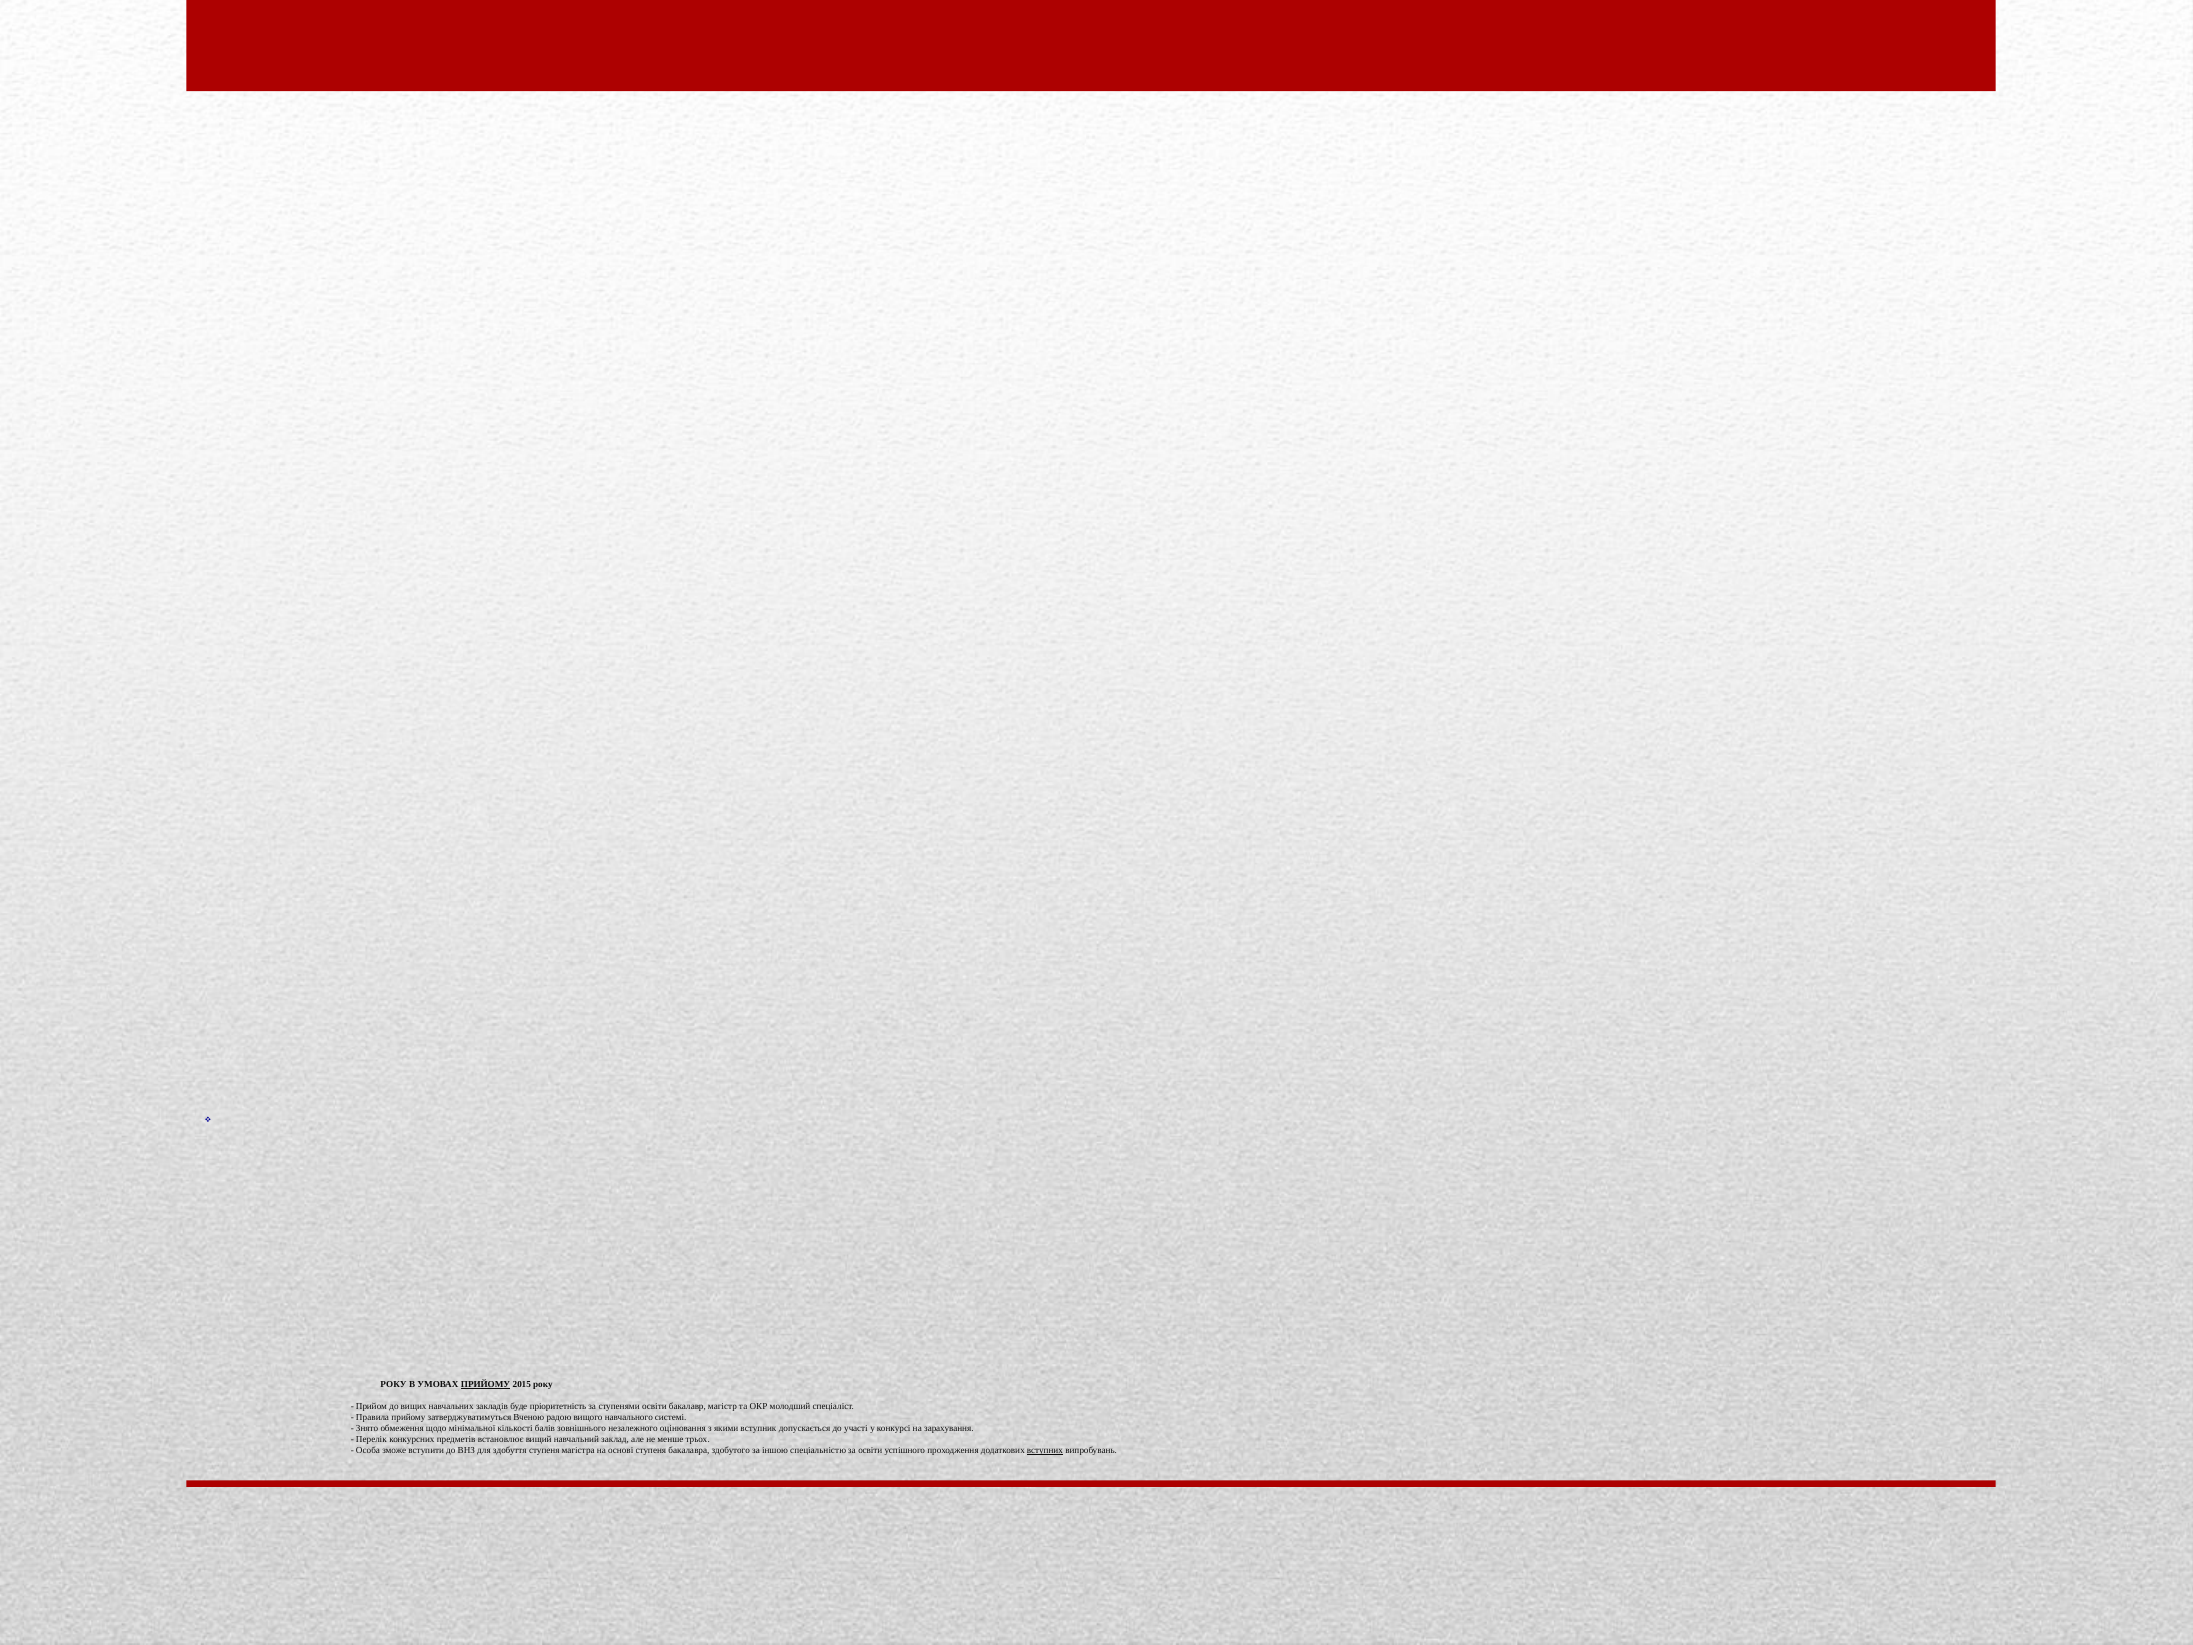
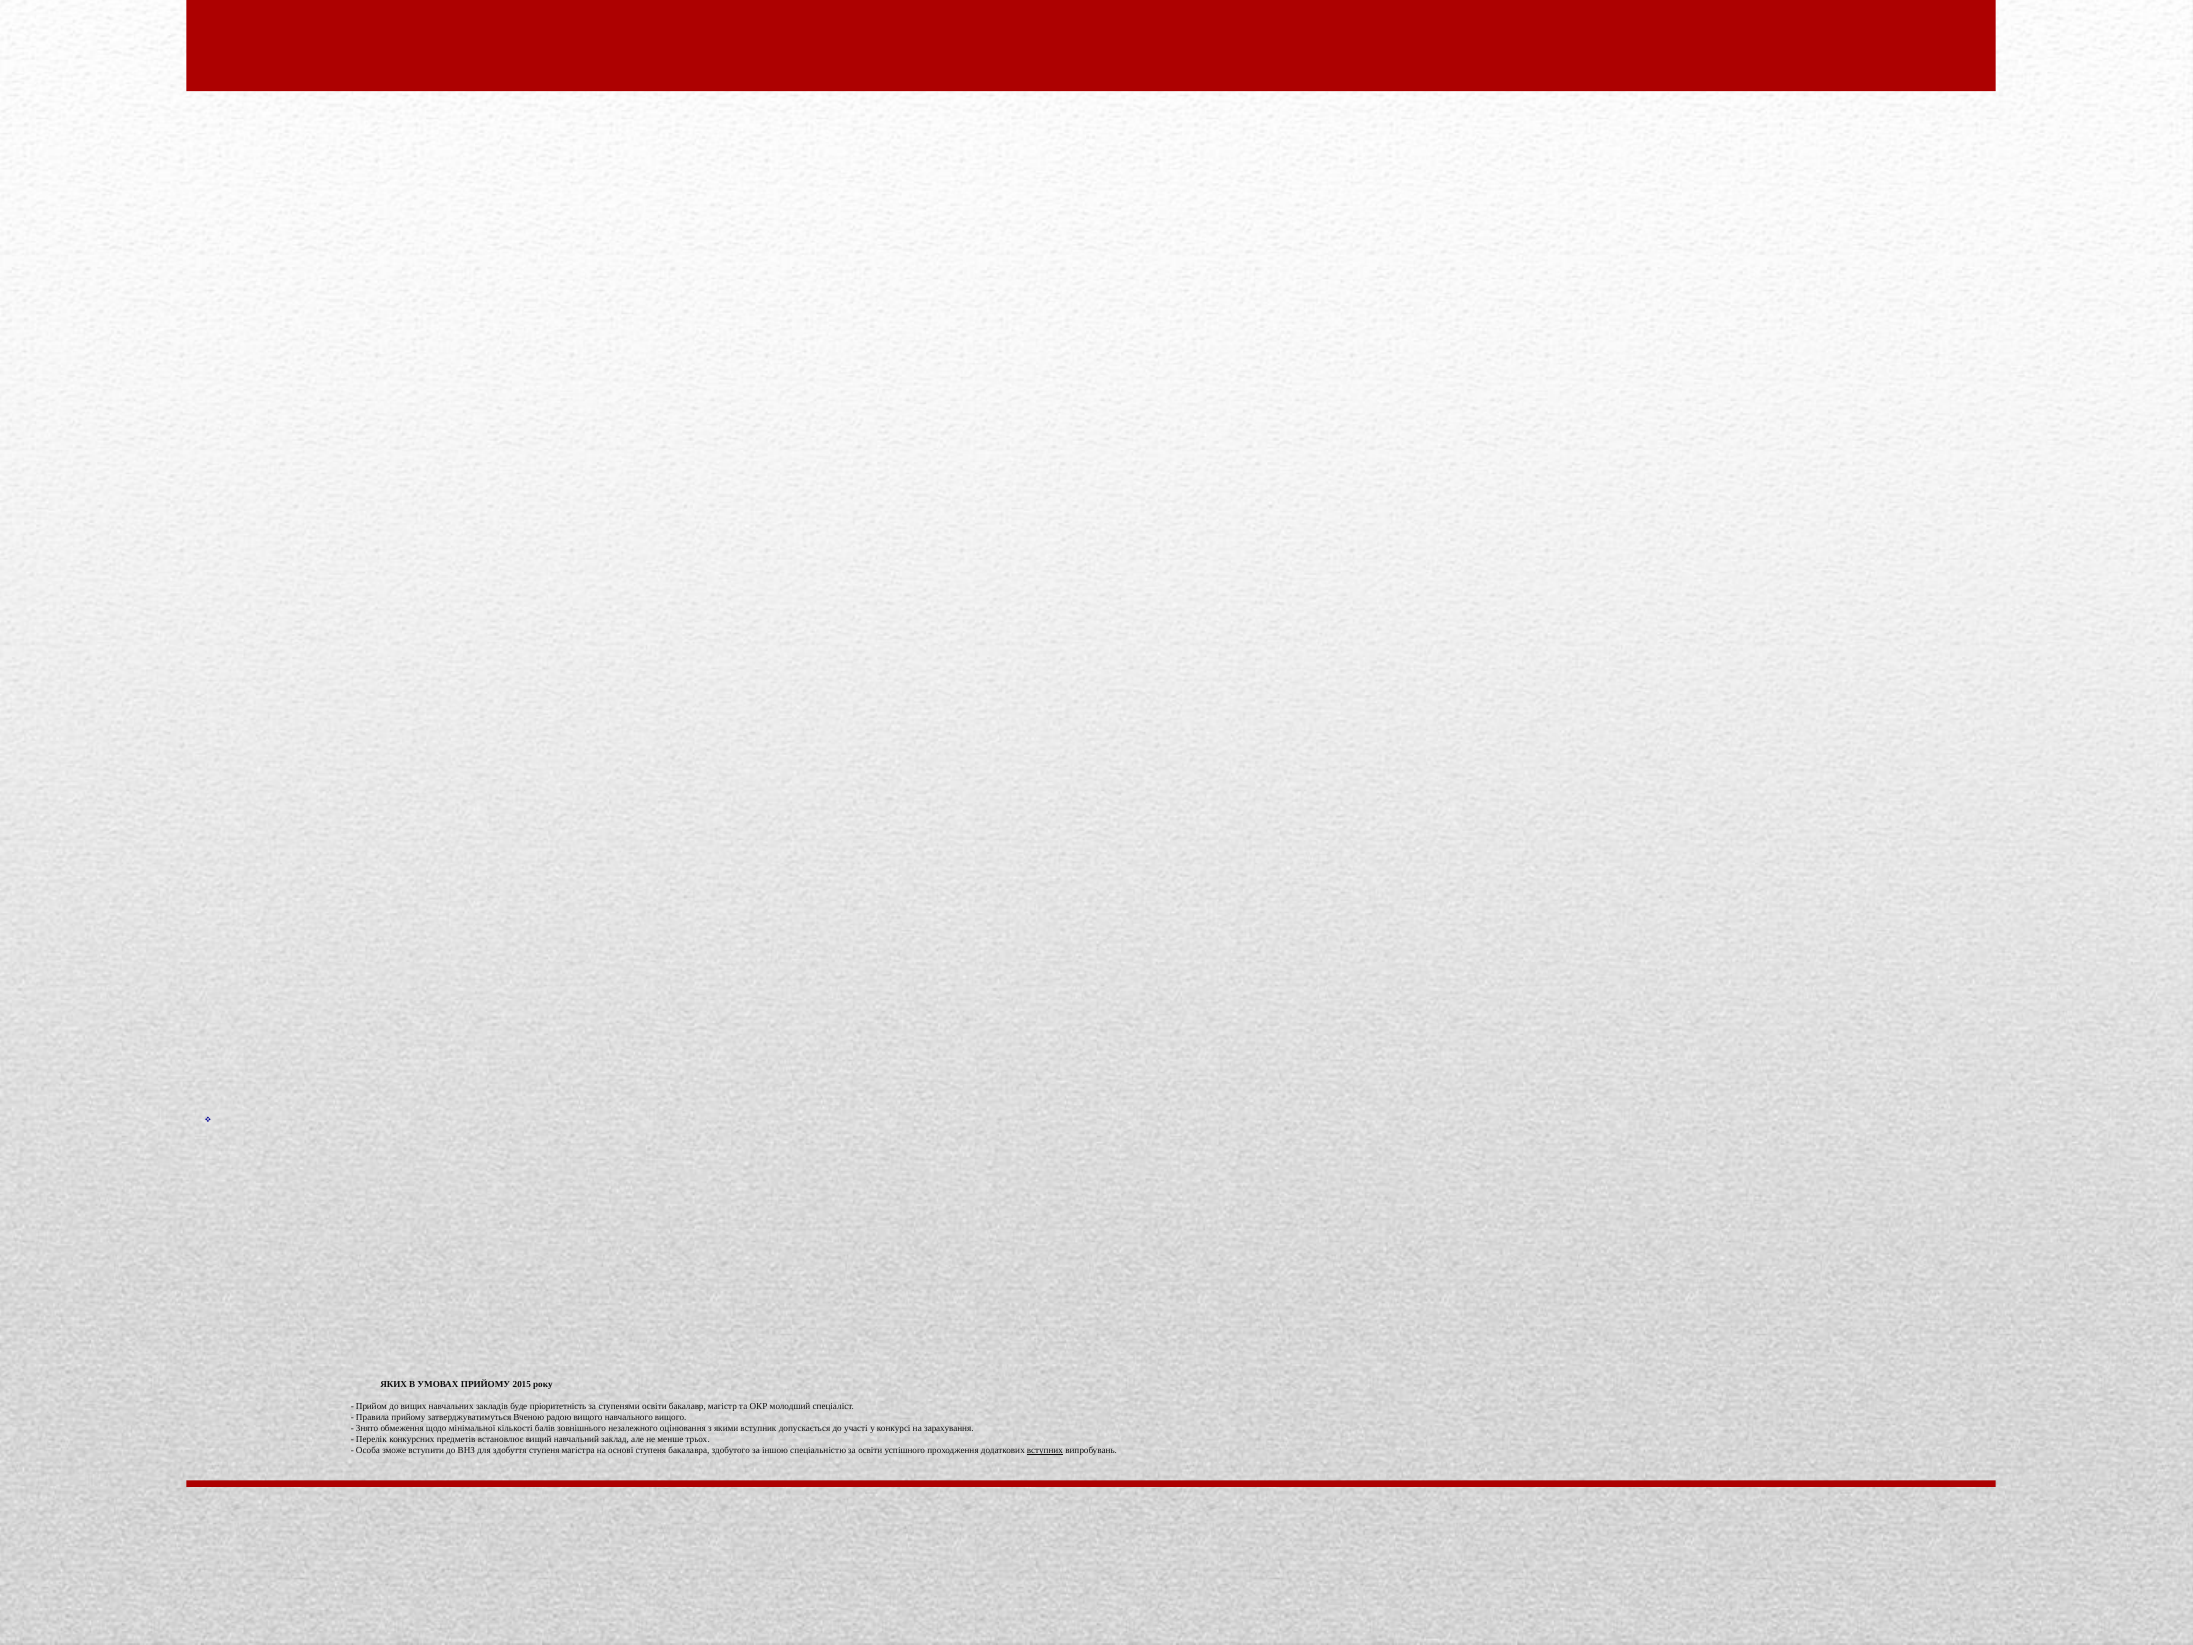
РОКУ at (394, 1384): РОКУ -> ЯКИХ
ПРИЙОМУ at (486, 1384) underline: present -> none
навчального системі: системі -> вищого
